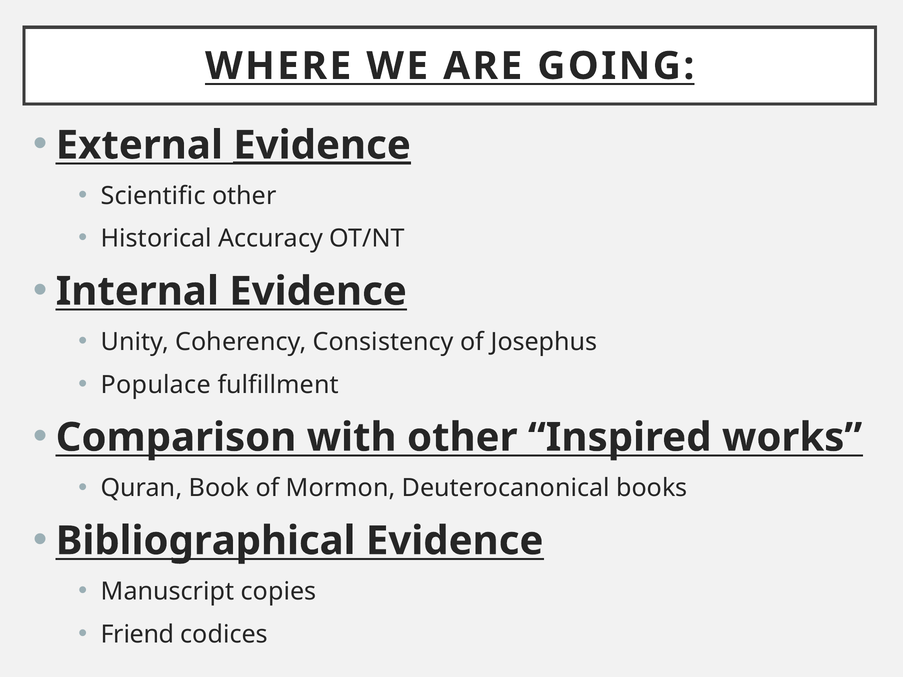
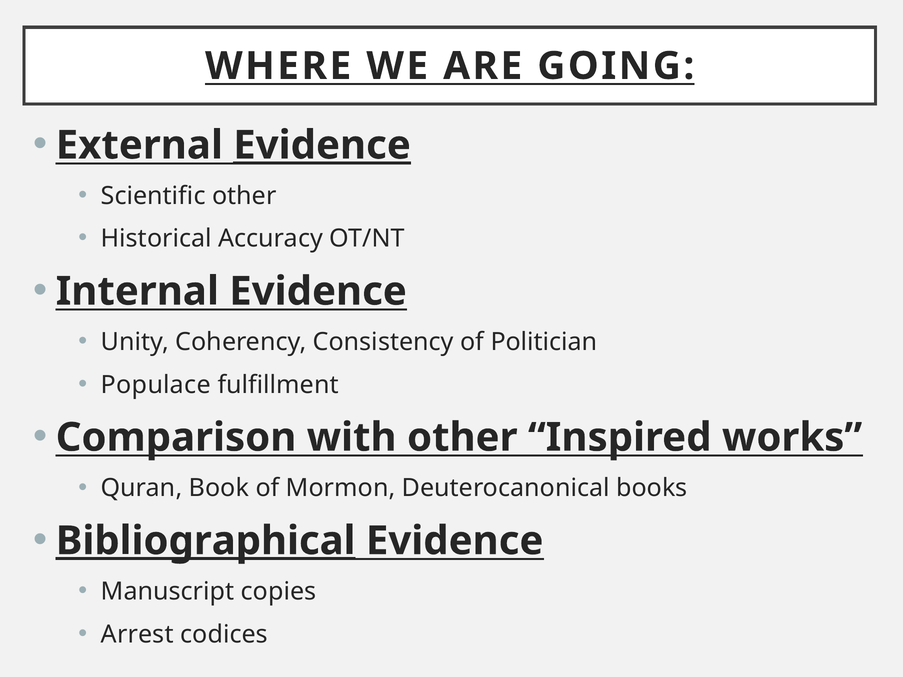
Josephus: Josephus -> Politician
Bibliographical underline: none -> present
Friend: Friend -> Arrest
